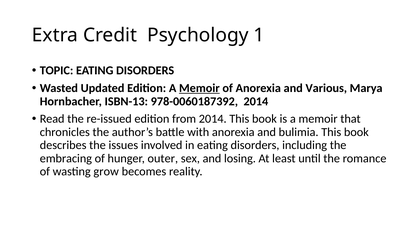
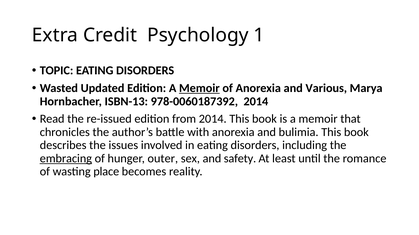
embracing underline: none -> present
losing: losing -> safety
grow: grow -> place
